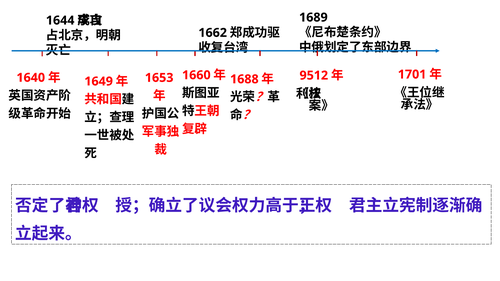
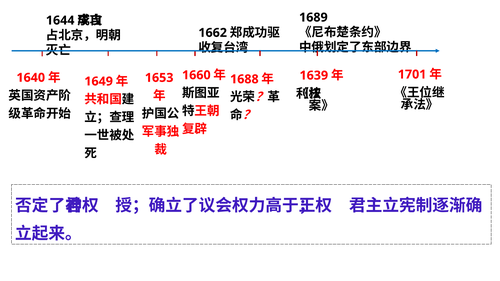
9512: 9512 -> 1639
